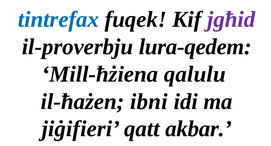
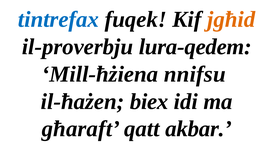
jgħid colour: purple -> orange
qalulu: qalulu -> nnifsu
ibni: ibni -> biex
jiġifieri: jiġifieri -> għaraft
